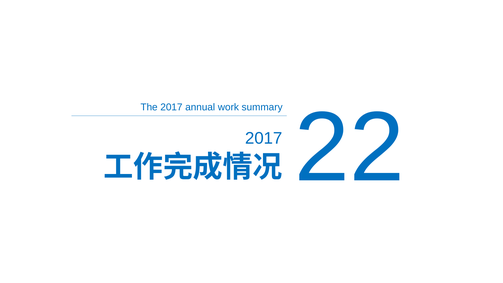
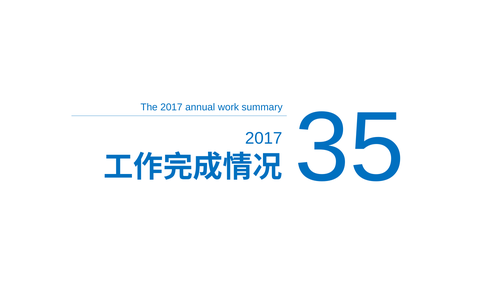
22: 22 -> 35
